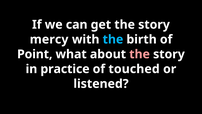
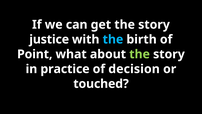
mercy: mercy -> justice
the at (140, 54) colour: pink -> light green
touched: touched -> decision
listened: listened -> touched
